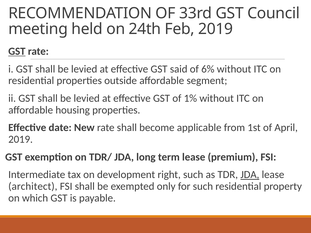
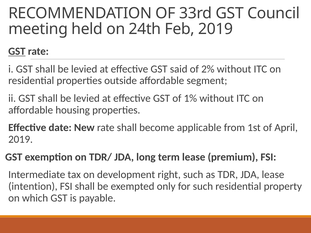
6%: 6% -> 2%
JDA at (250, 175) underline: present -> none
architect: architect -> intention
